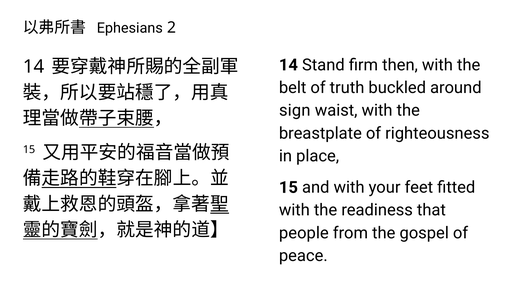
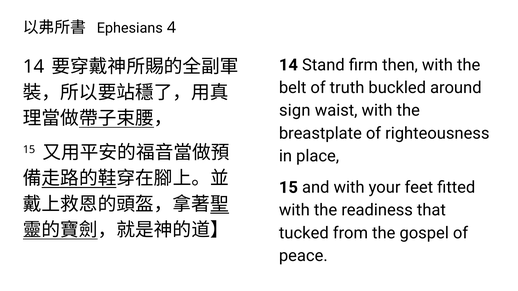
2: 2 -> 4
people: people -> tucked
